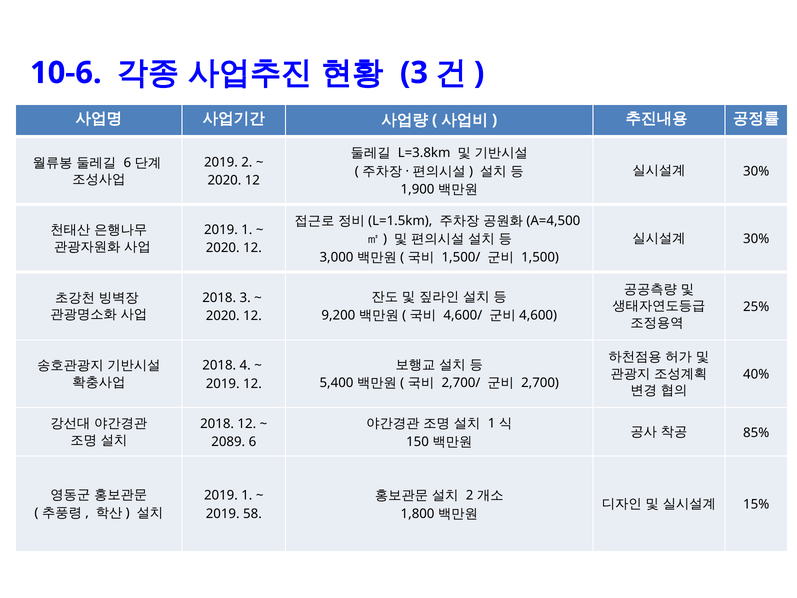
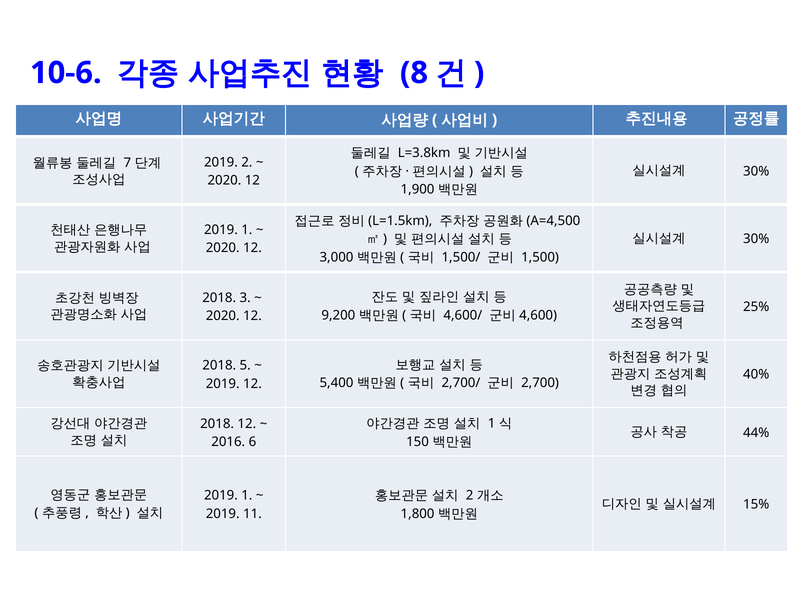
3 at (414, 73): 3 -> 8
6 at (127, 163): 6 -> 7
4: 4 -> 5
85%: 85% -> 44%
2089: 2089 -> 2016
58: 58 -> 11
